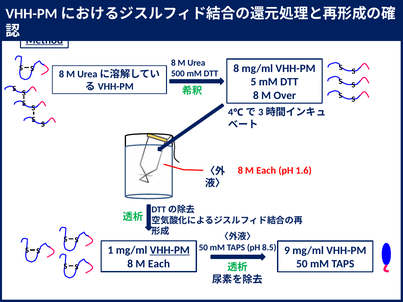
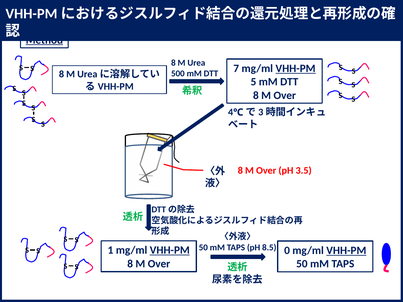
500 mM DTT 8: 8 -> 7
VHH-PM at (296, 69) underline: none -> present
Each at (266, 171): Each -> Over
1.6: 1.6 -> 3.5
9: 9 -> 0
VHH-PM at (346, 251) underline: none -> present
Each at (159, 264): Each -> Over
